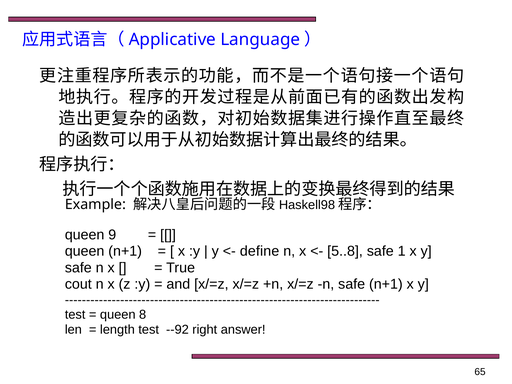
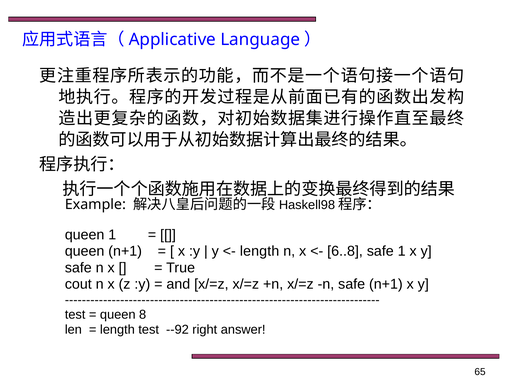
queen 9: 9 -> 1
define at (260, 251): define -> length
5..8: 5..8 -> 6..8
